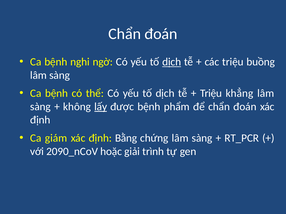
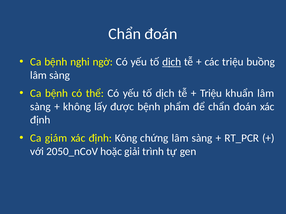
khẳng: khẳng -> khuẩn
lấy underline: present -> none
Bằng: Bằng -> Kông
2090_nCoV: 2090_nCoV -> 2050_nCoV
